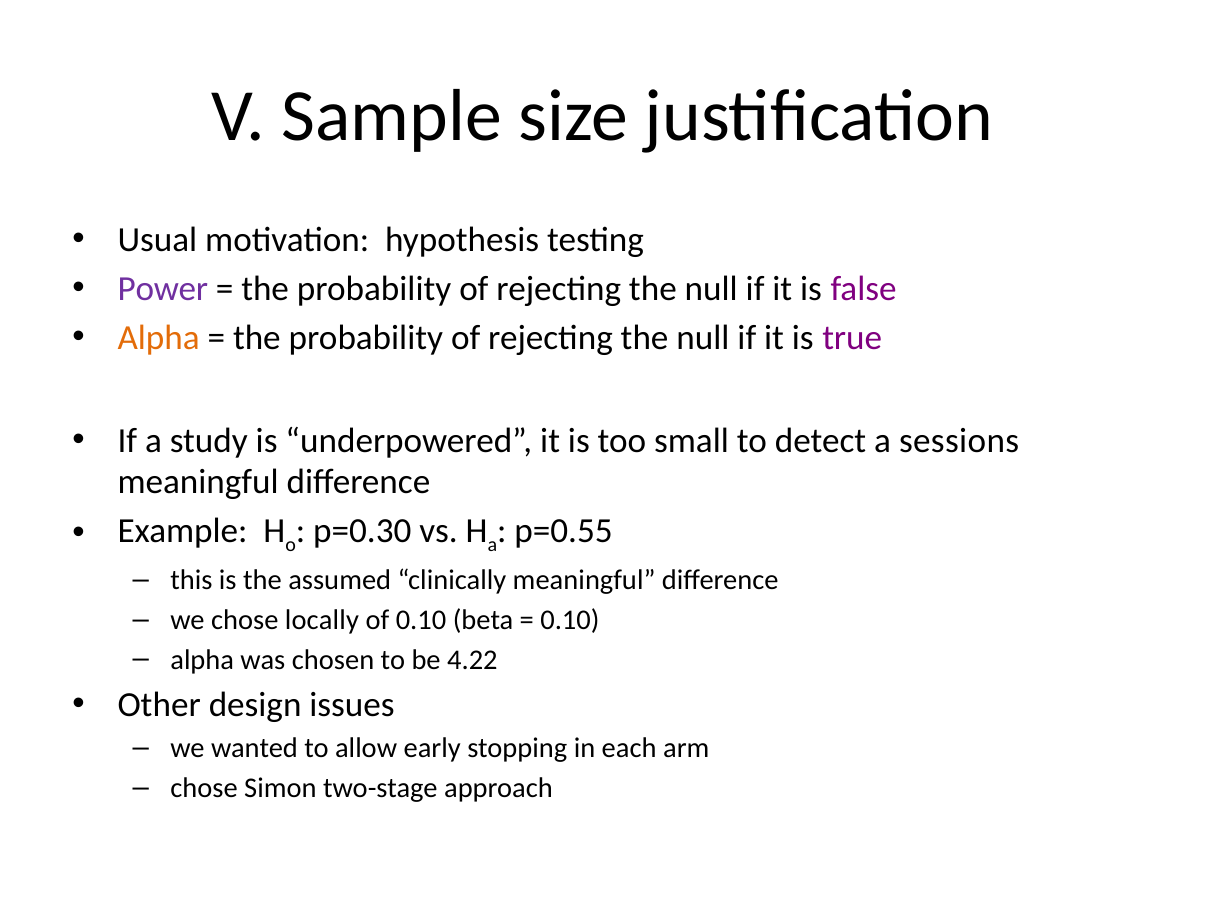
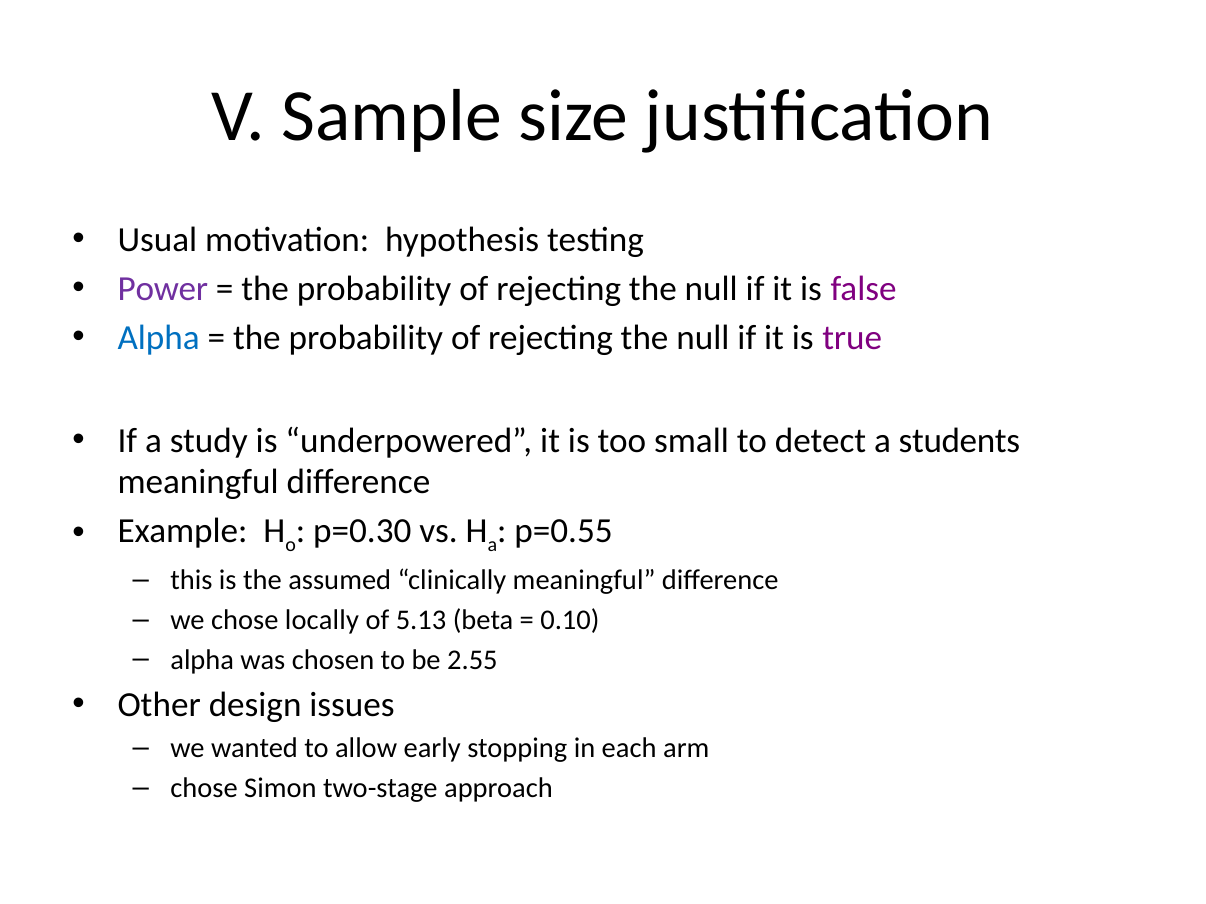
Alpha at (159, 338) colour: orange -> blue
sessions: sessions -> students
of 0.10: 0.10 -> 5.13
4.22: 4.22 -> 2.55
